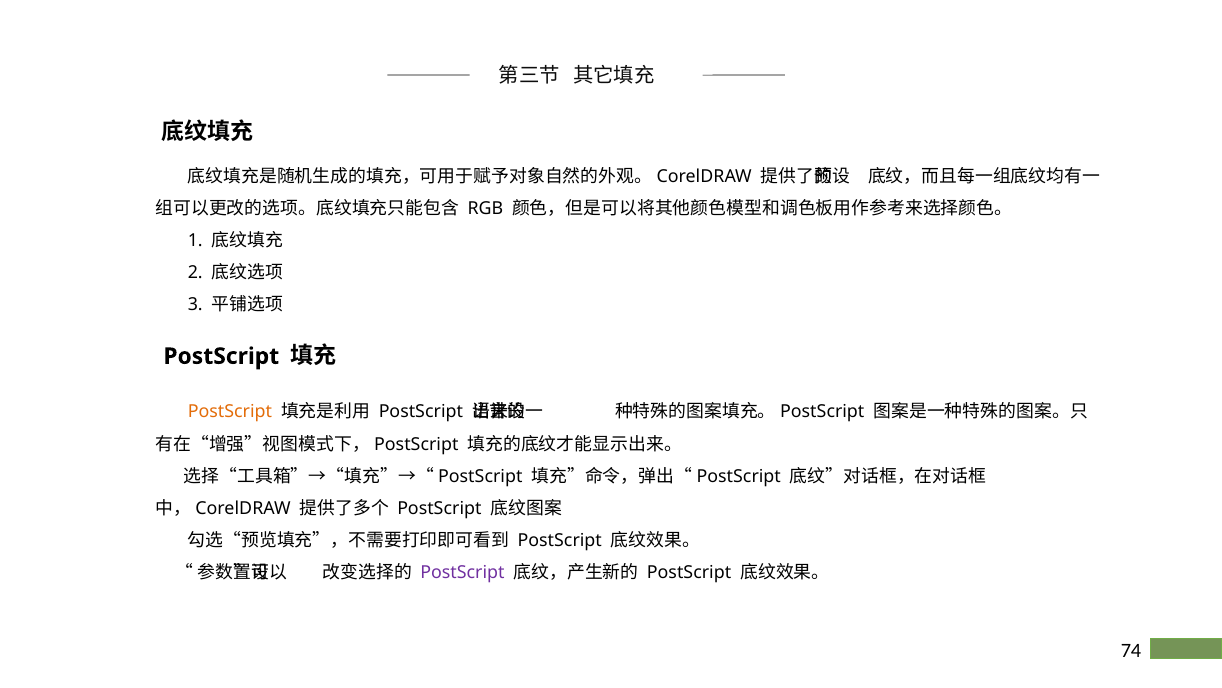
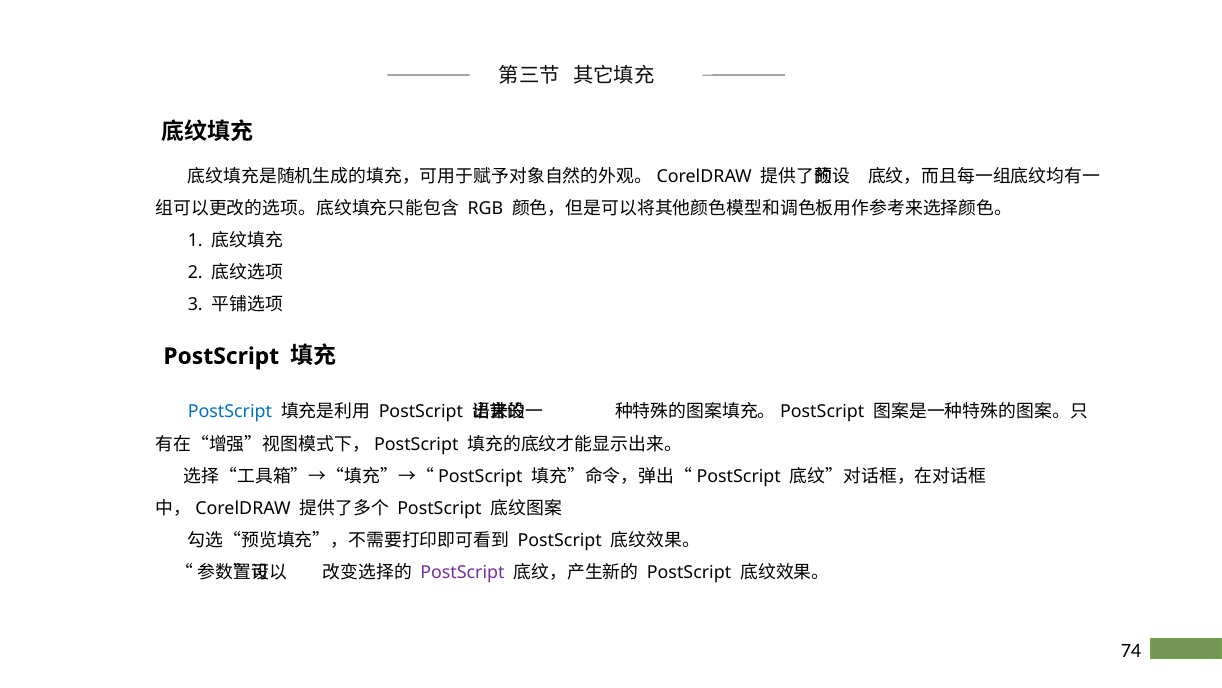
PostScript at (230, 412) colour: orange -> blue
